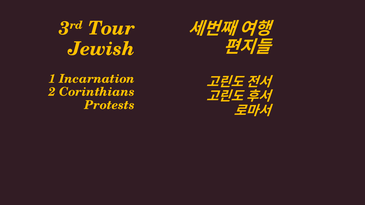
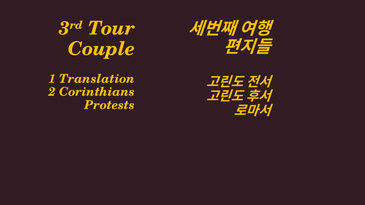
Jewish: Jewish -> Couple
Incarnation: Incarnation -> Translation
